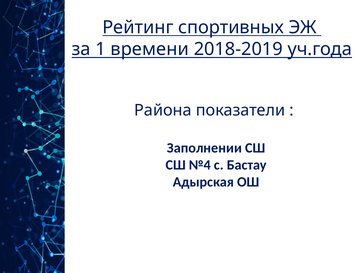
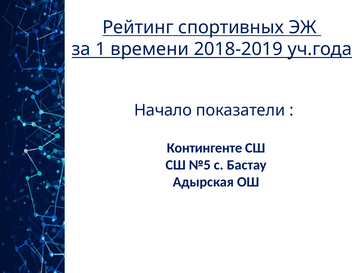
Района: Района -> Начало
Заполнении: Заполнении -> Контингенте
№4: №4 -> №5
